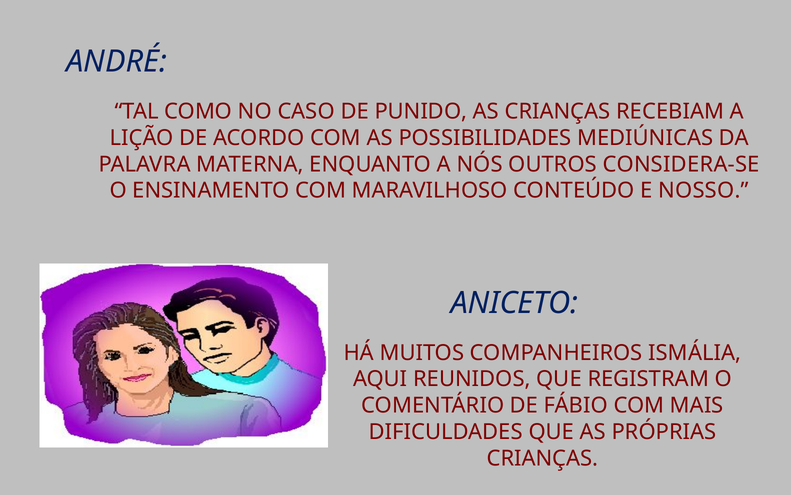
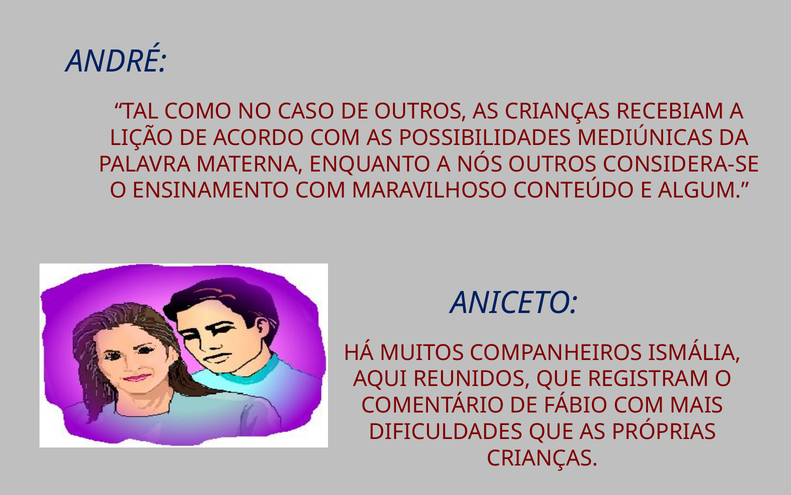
DE PUNIDO: PUNIDO -> OUTROS
NOSSO: NOSSO -> ALGUM
